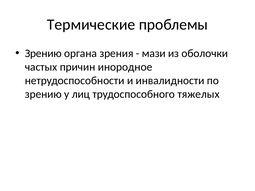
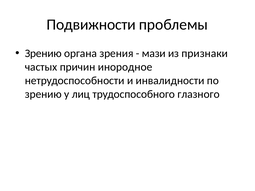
Термические: Термические -> Подвижности
оболочки: оболочки -> признаки
тяжелых: тяжелых -> глазного
